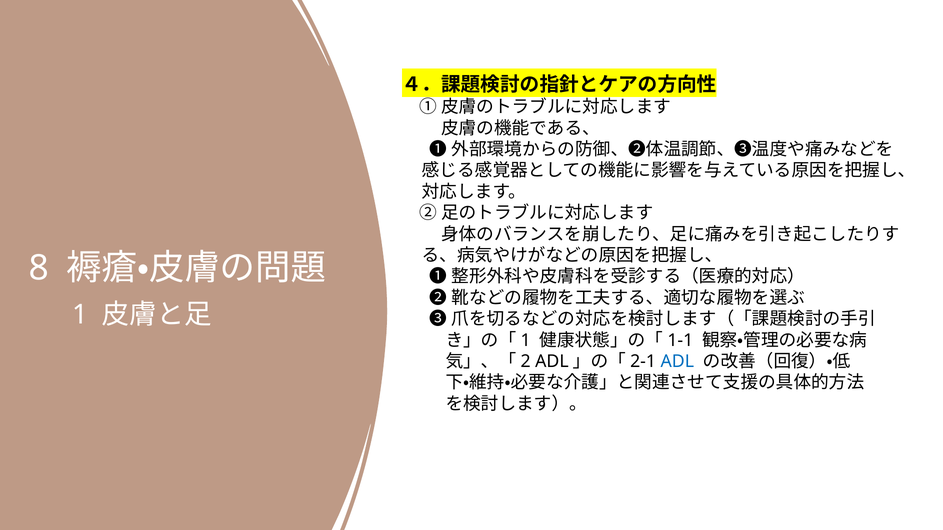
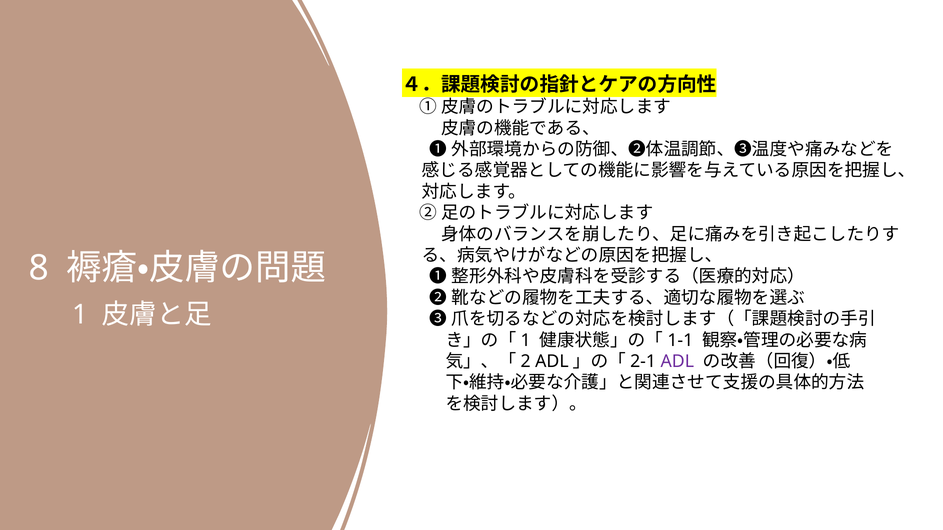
ADL colour: blue -> purple
